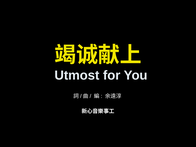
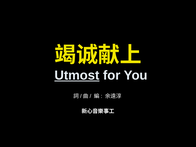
Utmost underline: none -> present
